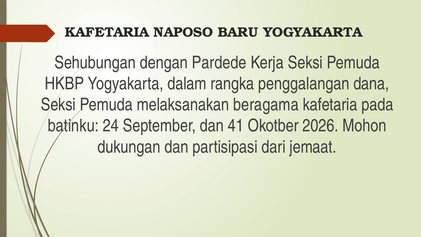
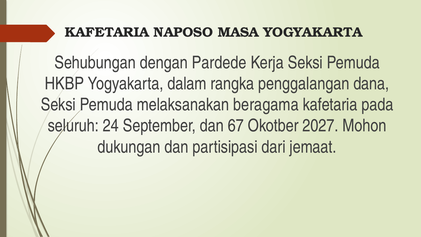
BARU: BARU -> MASA
batinku: batinku -> seluruh
41: 41 -> 67
2026: 2026 -> 2027
